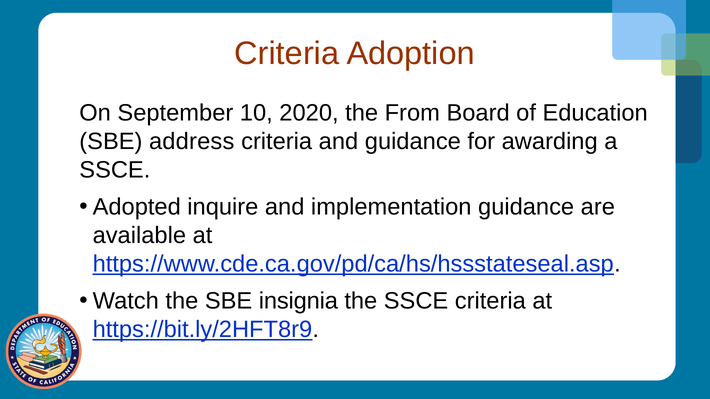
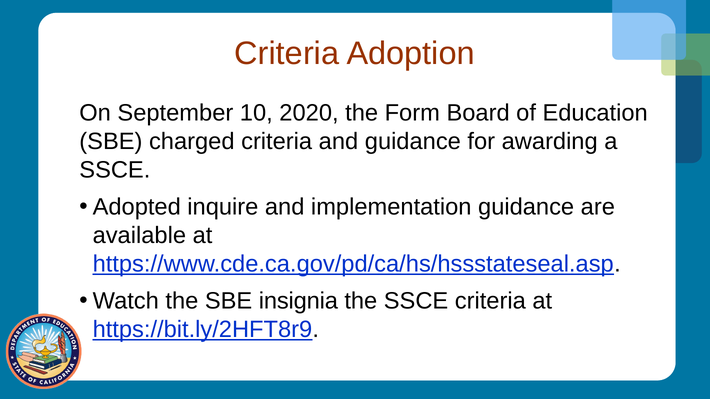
From: From -> Form
address: address -> charged
